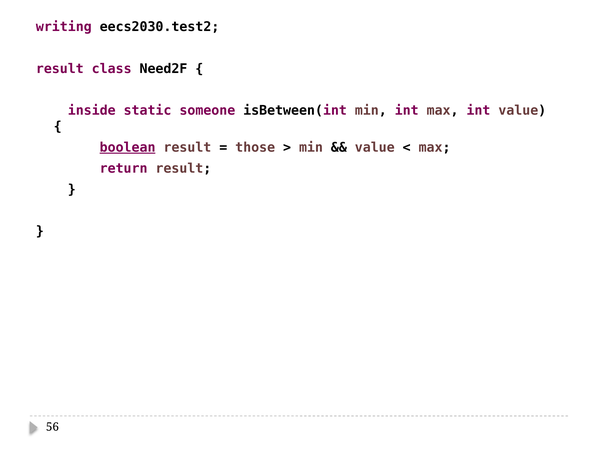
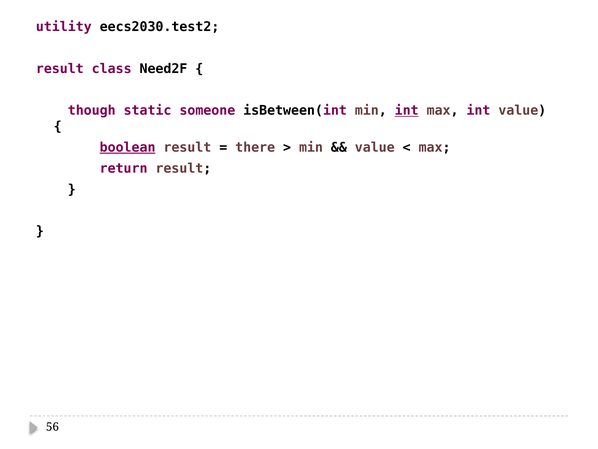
writing: writing -> utility
inside: inside -> though
int at (407, 110) underline: none -> present
those: those -> there
